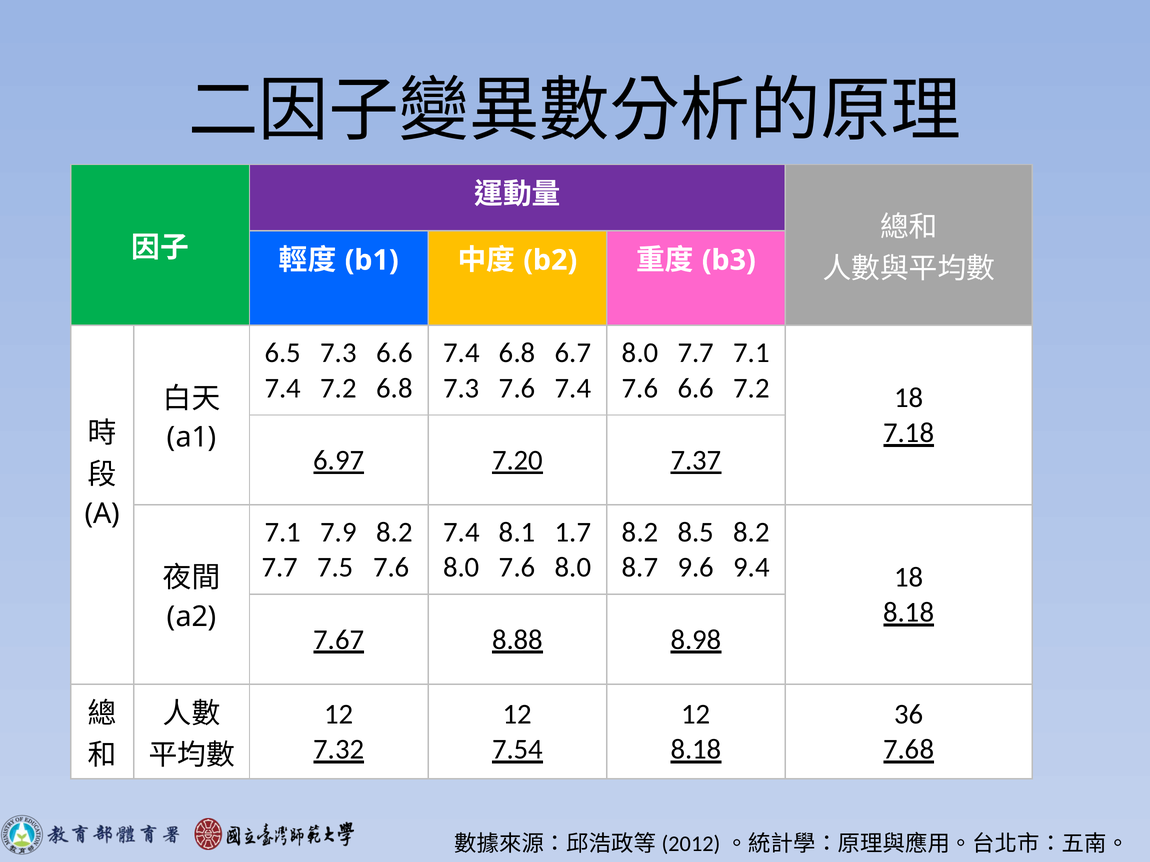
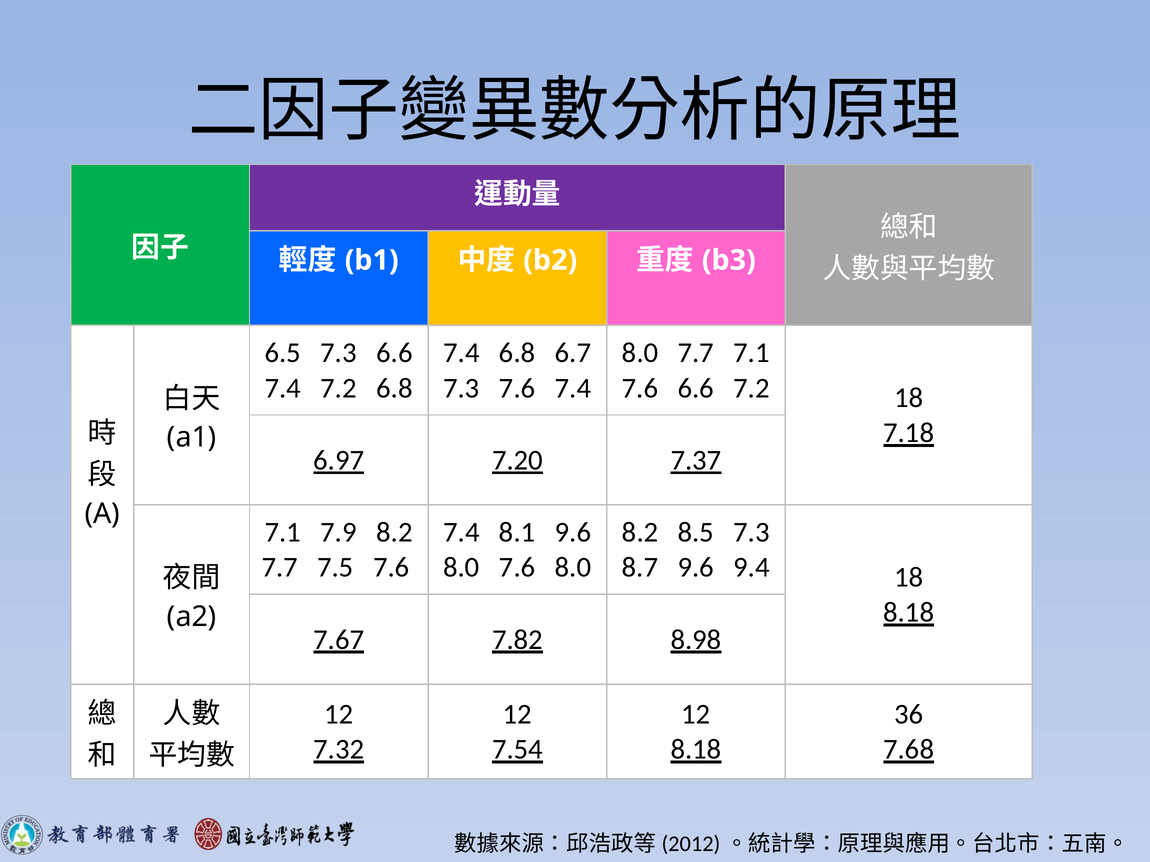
8.1 1.7: 1.7 -> 9.6
8.5 8.2: 8.2 -> 7.3
8.88: 8.88 -> 7.82
